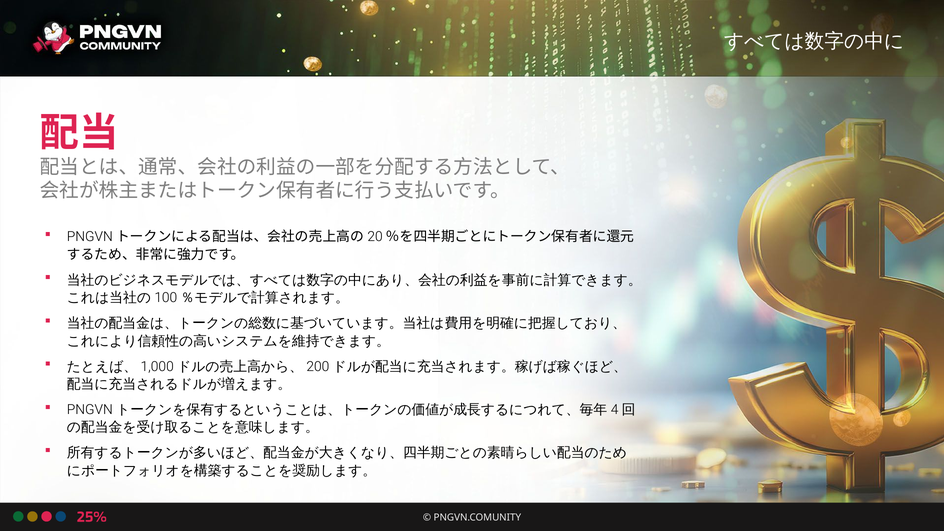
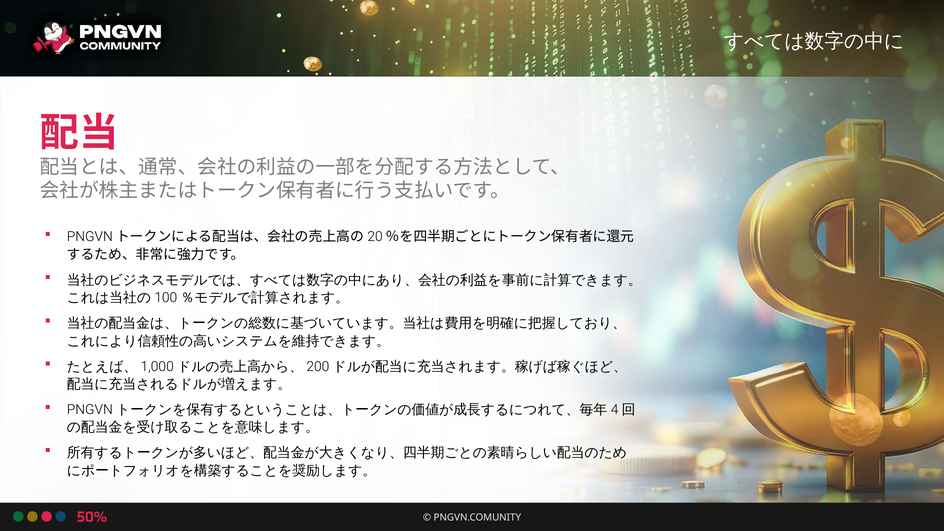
25%: 25% -> 50%
